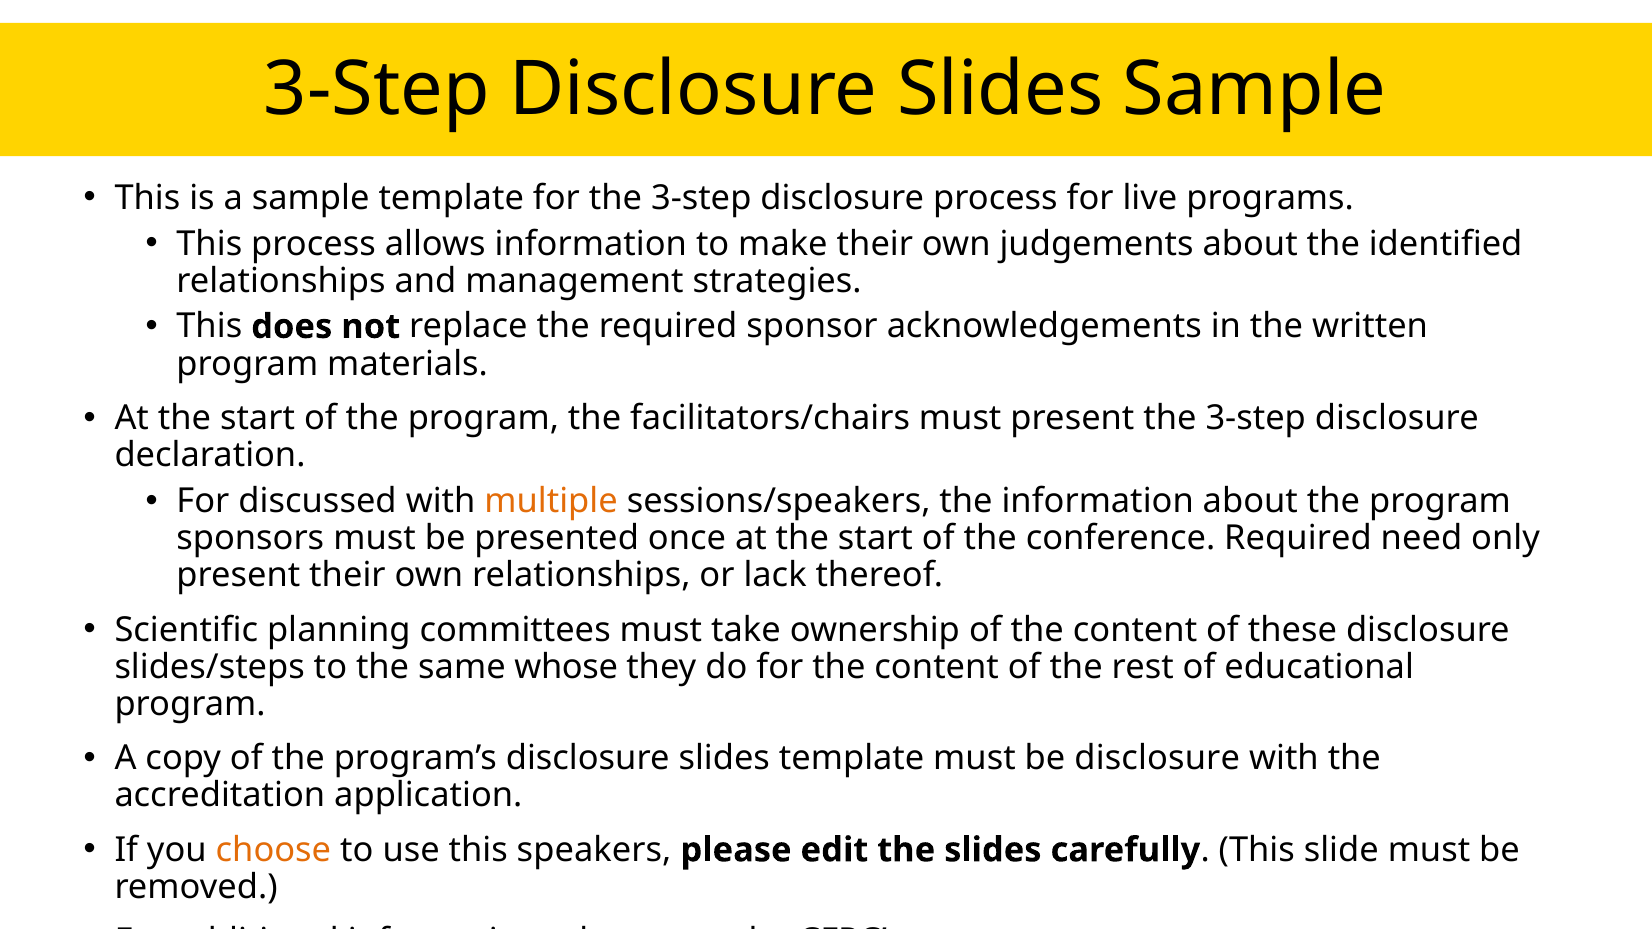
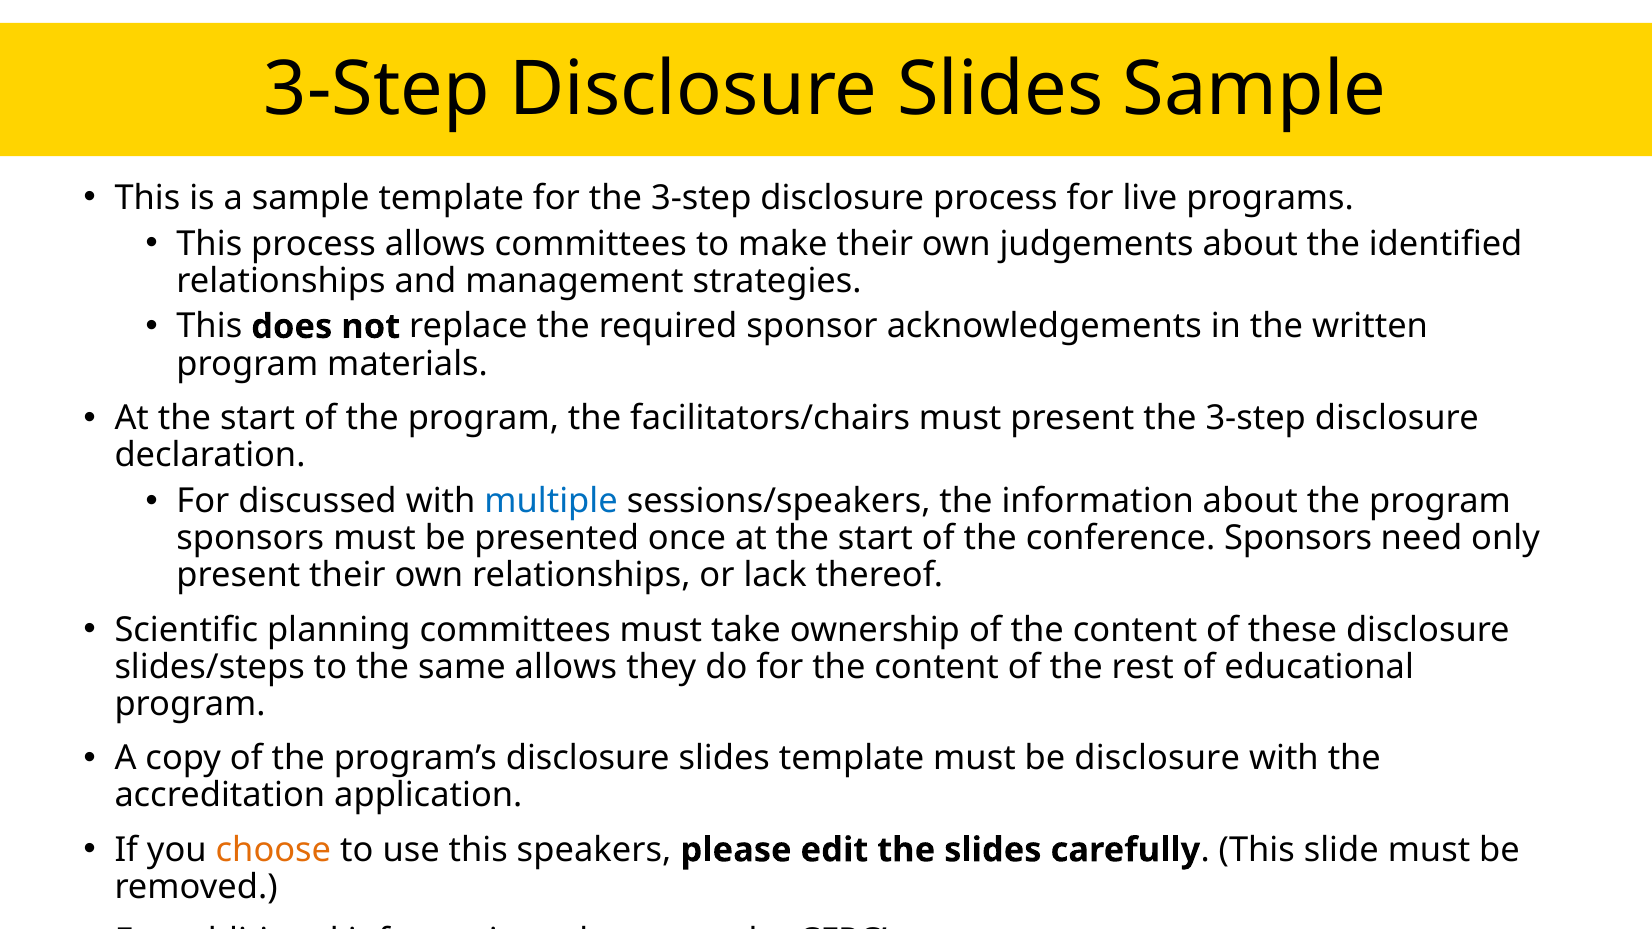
allows information: information -> committees
multiple colour: orange -> blue
conference Required: Required -> Sponsors
same whose: whose -> allows
